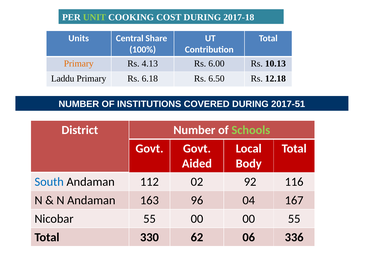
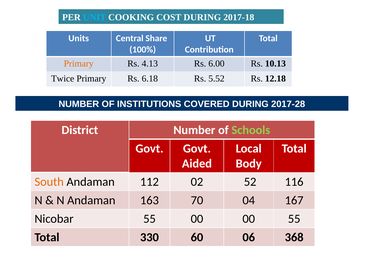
UNIT colour: light green -> light blue
Laddu: Laddu -> Twice
6.50: 6.50 -> 5.52
2017-51: 2017-51 -> 2017-28
South colour: blue -> orange
92: 92 -> 52
96: 96 -> 70
62: 62 -> 60
336: 336 -> 368
